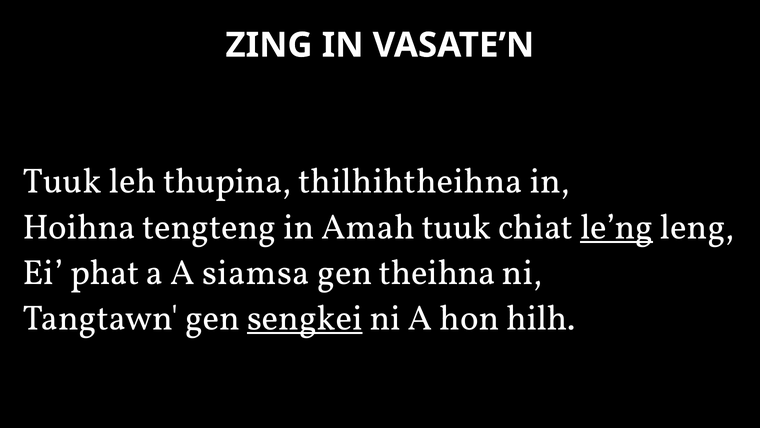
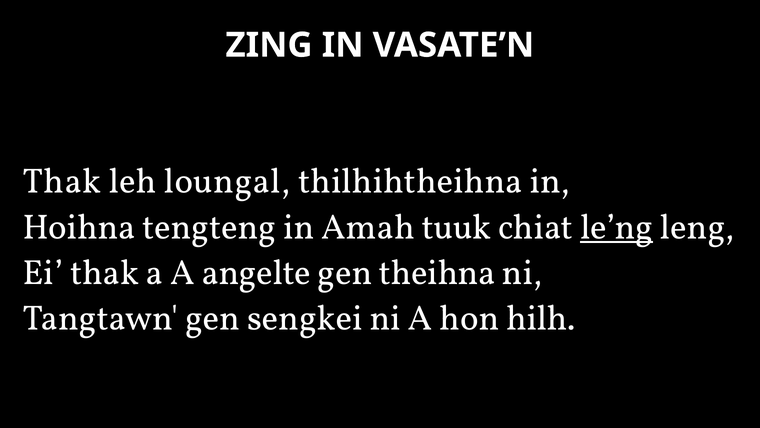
Tuuk at (62, 181): Tuuk -> Thak
thupina: thupina -> loungal
Ei phat: phat -> thak
siamsa: siamsa -> angelte
sengkei underline: present -> none
